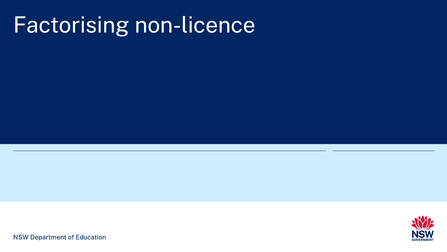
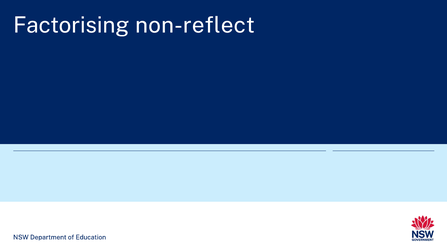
non-licence: non-licence -> non-reflect
